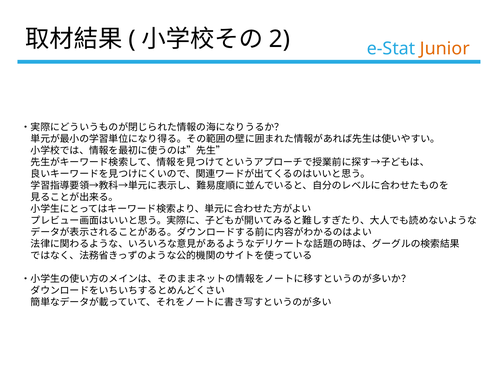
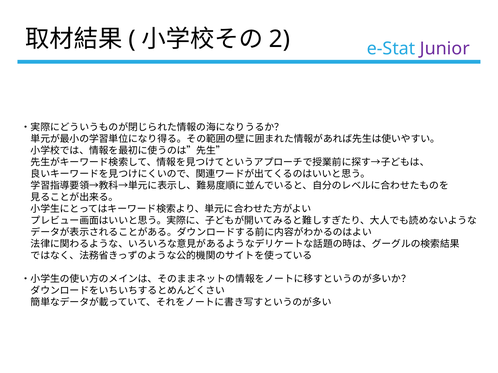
Junior colour: orange -> purple
